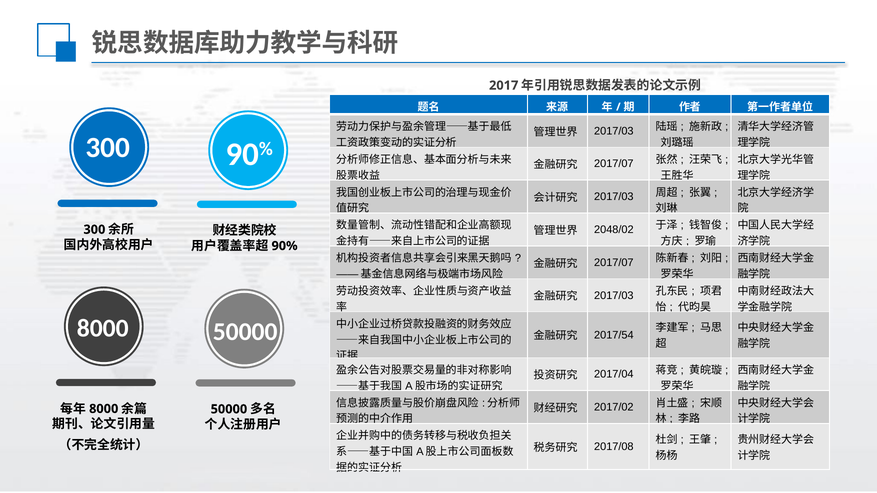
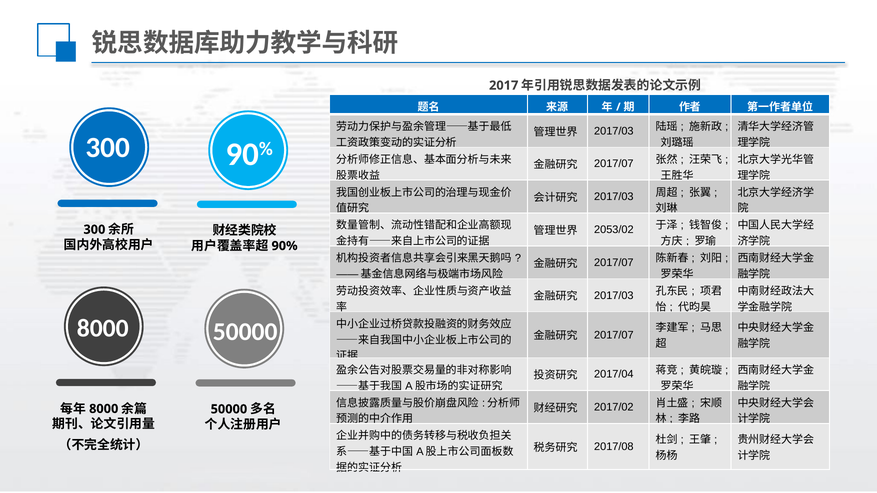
2048/02: 2048/02 -> 2053/02
2017/54 at (614, 335): 2017/54 -> 2017/07
